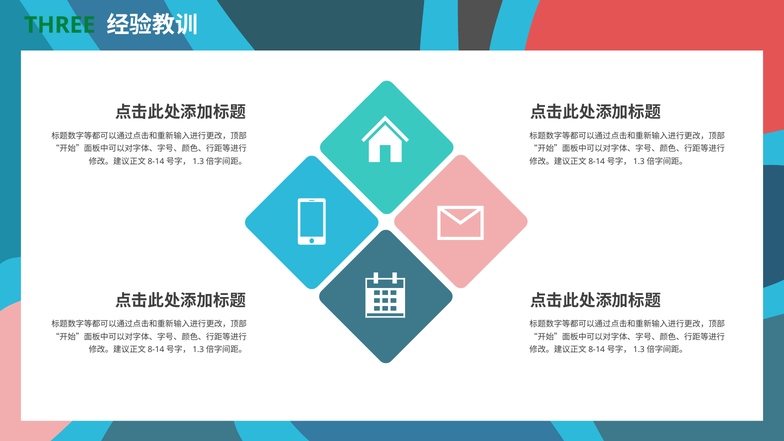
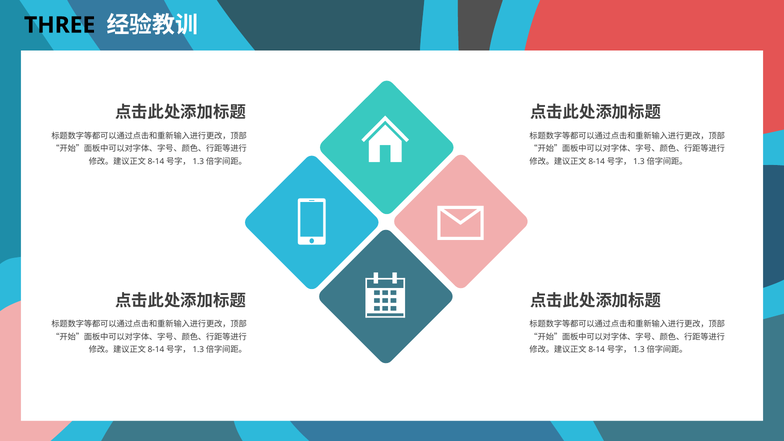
THREE colour: green -> black
